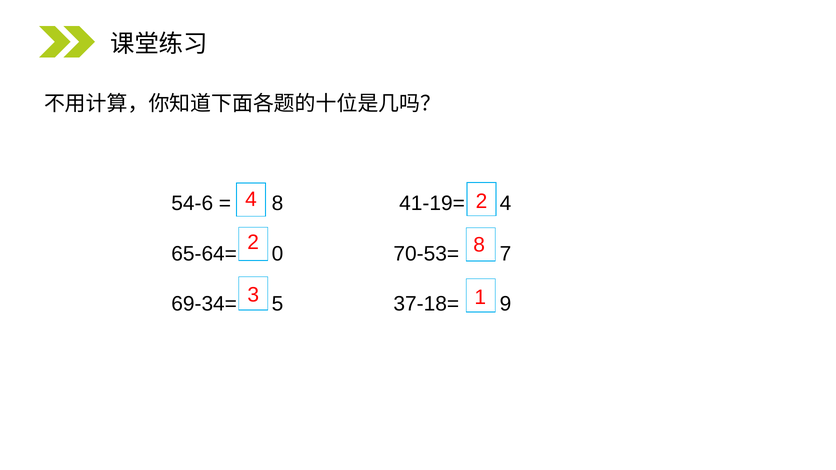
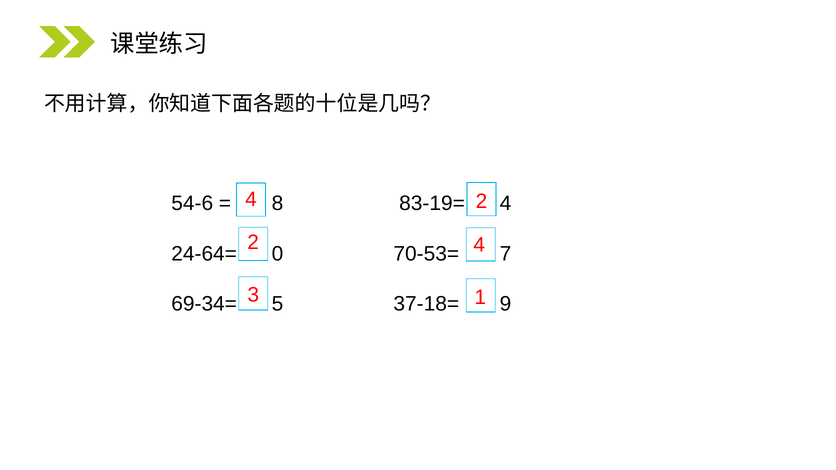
41-19=: 41-19= -> 83-19=
8 at (479, 245): 8 -> 4
65-64=: 65-64= -> 24-64=
